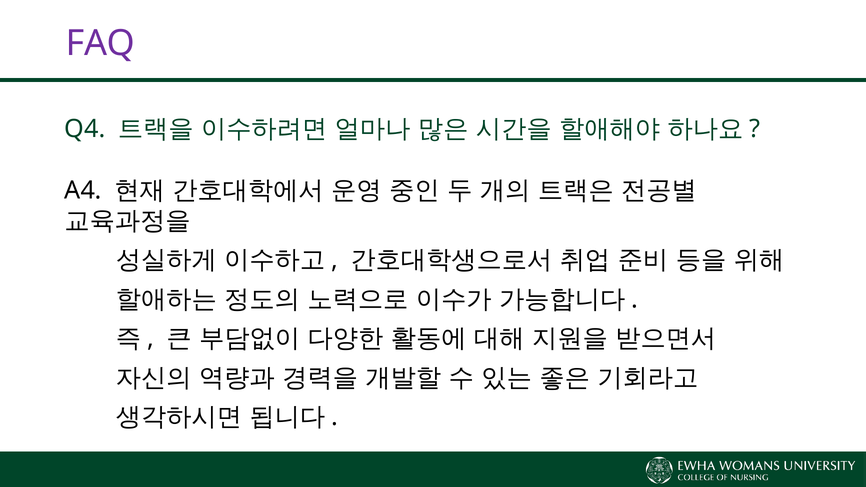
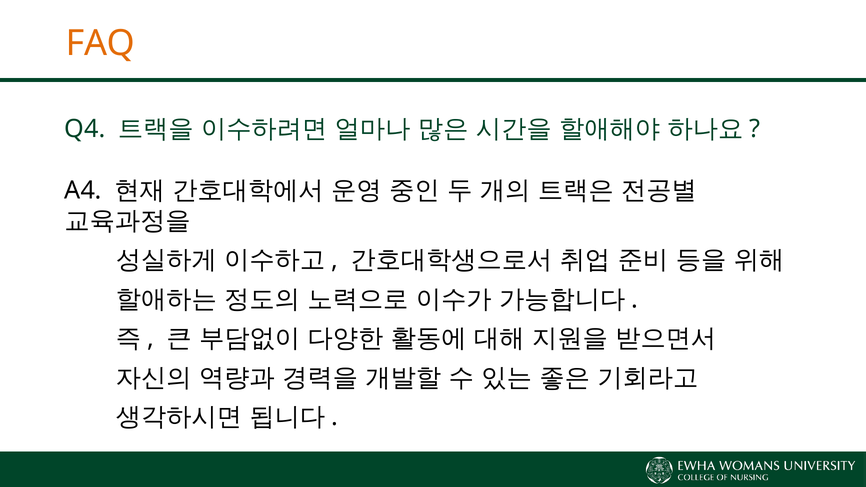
FAQ colour: purple -> orange
